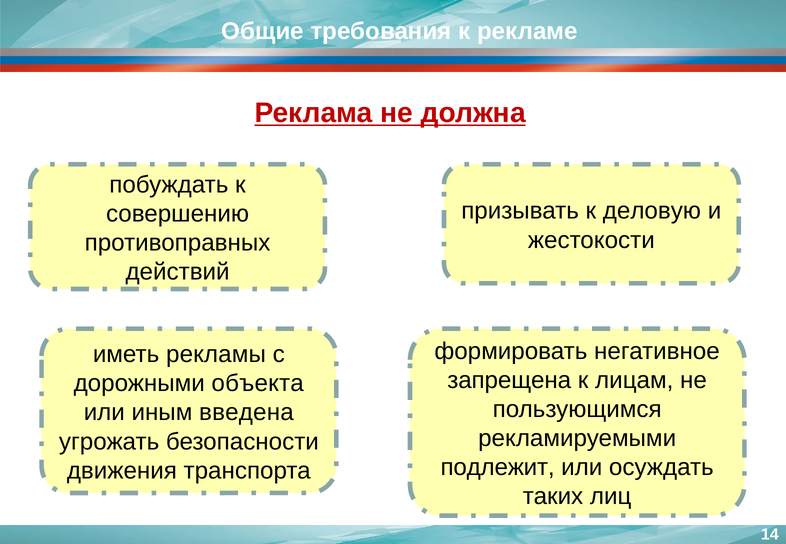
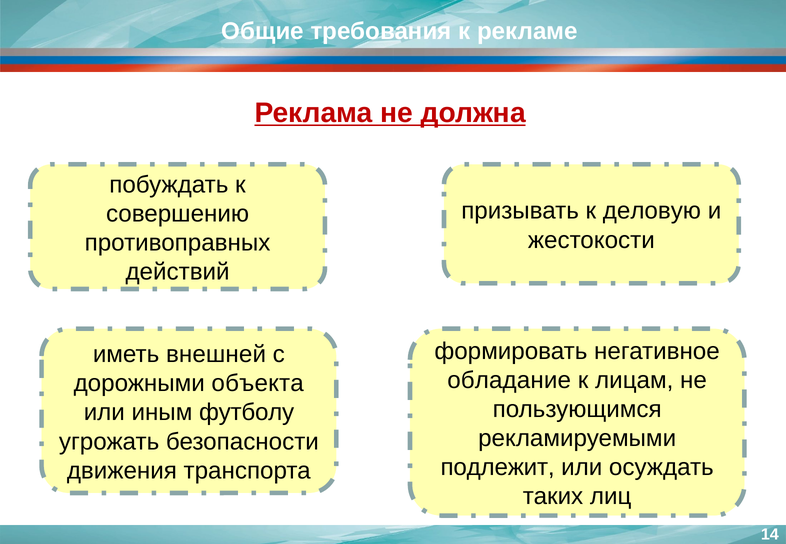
рекламы: рекламы -> внешней
запрещена: запрещена -> обладание
введена: введена -> футболу
